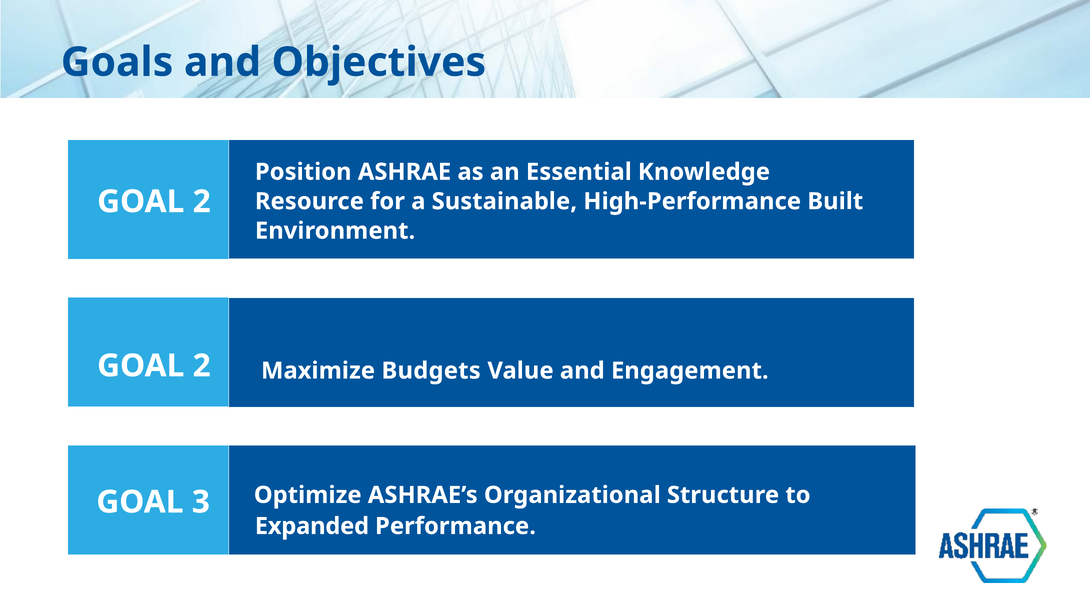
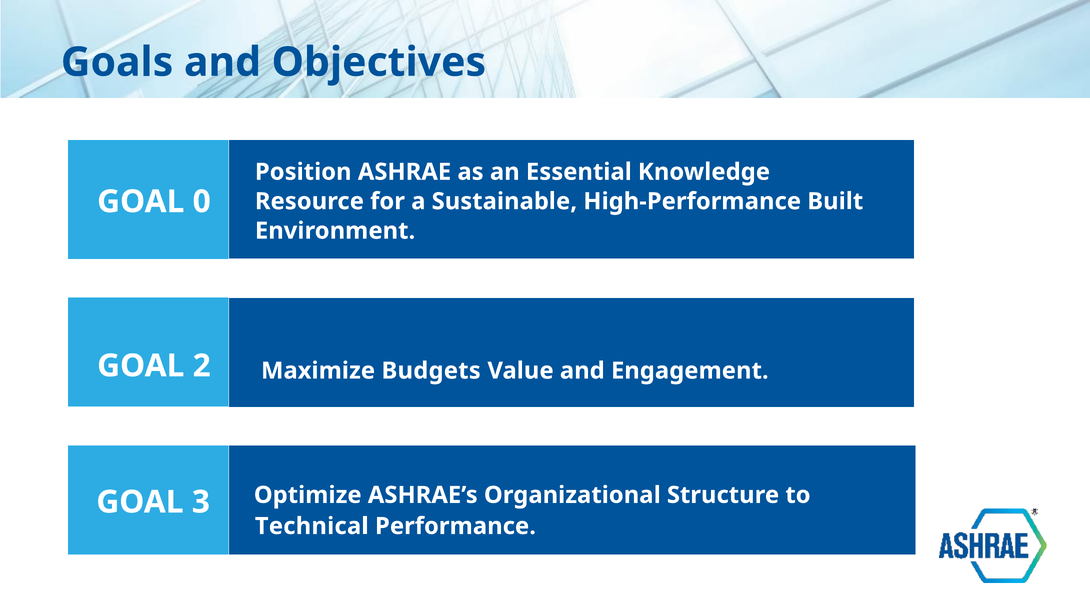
2 at (202, 202): 2 -> 0
Expanded: Expanded -> Technical
